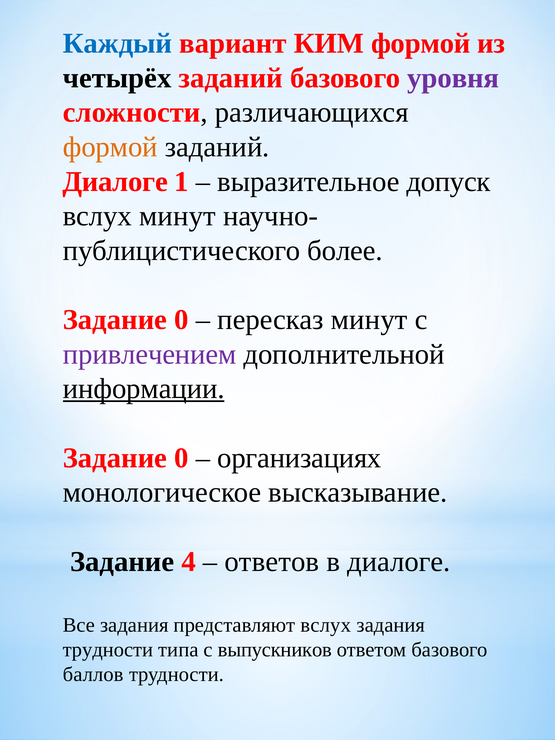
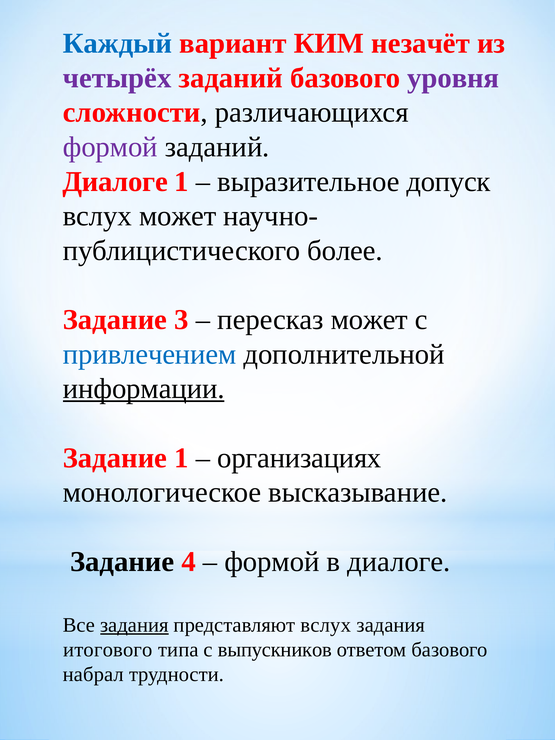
КИМ формой: формой -> незачёт
четырёх colour: black -> purple
формой at (110, 147) colour: orange -> purple
вслух минут: минут -> может
0 at (181, 320): 0 -> 3
пересказ минут: минут -> может
привлечением colour: purple -> blue
0 at (181, 458): 0 -> 1
ответов at (272, 562): ответов -> формой
задания at (134, 625) underline: none -> present
трудности at (108, 650): трудности -> итогового
баллов: баллов -> набрал
